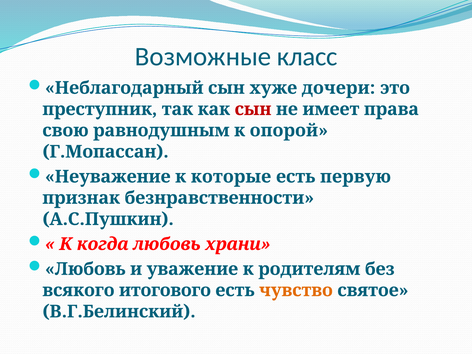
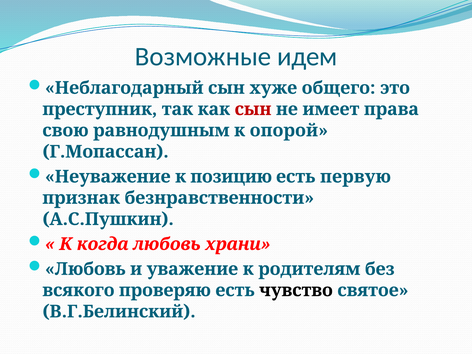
класс: класс -> идем
дочери: дочери -> общего
которые: которые -> позицию
итогового: итогового -> проверяю
чувство colour: orange -> black
